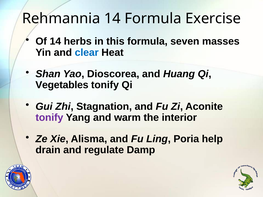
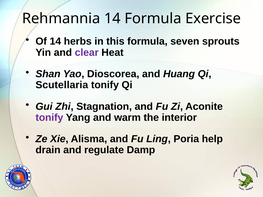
masses: masses -> sprouts
clear colour: blue -> purple
Vegetables: Vegetables -> Scutellaria
